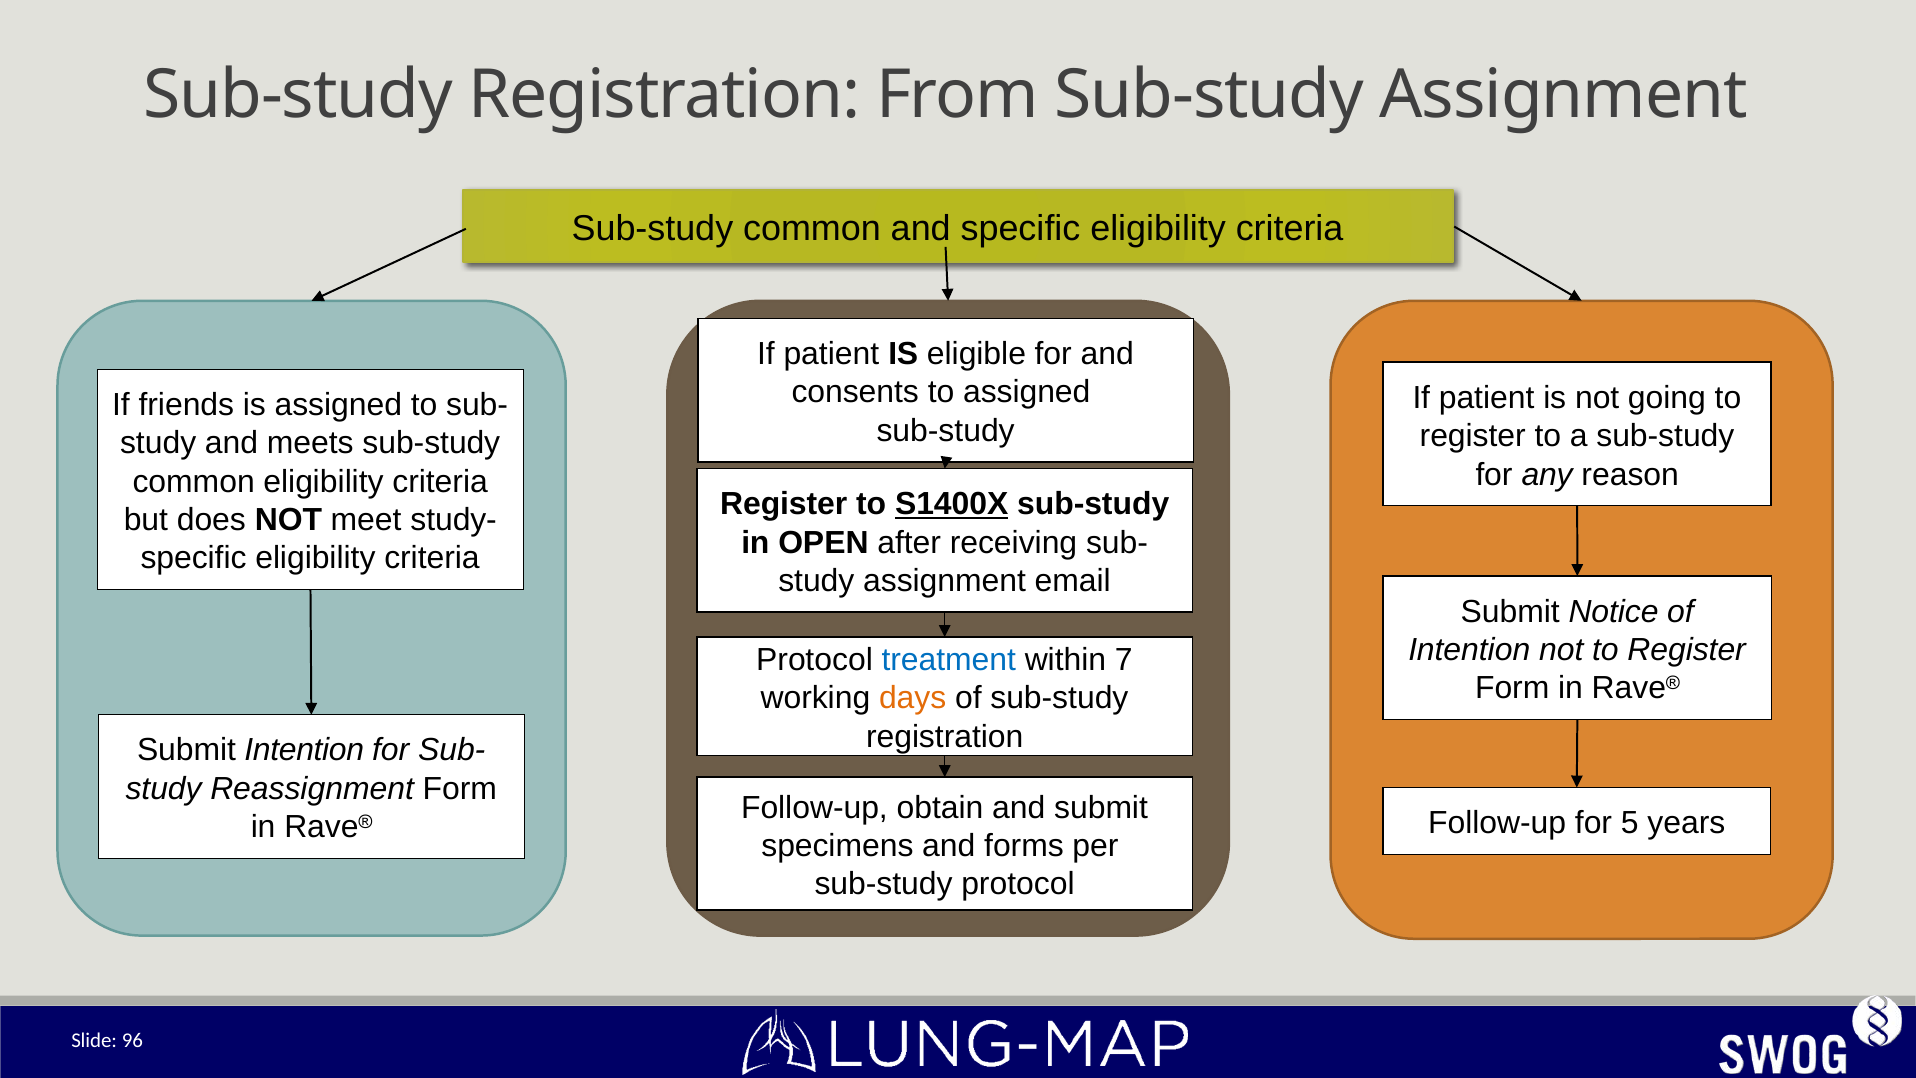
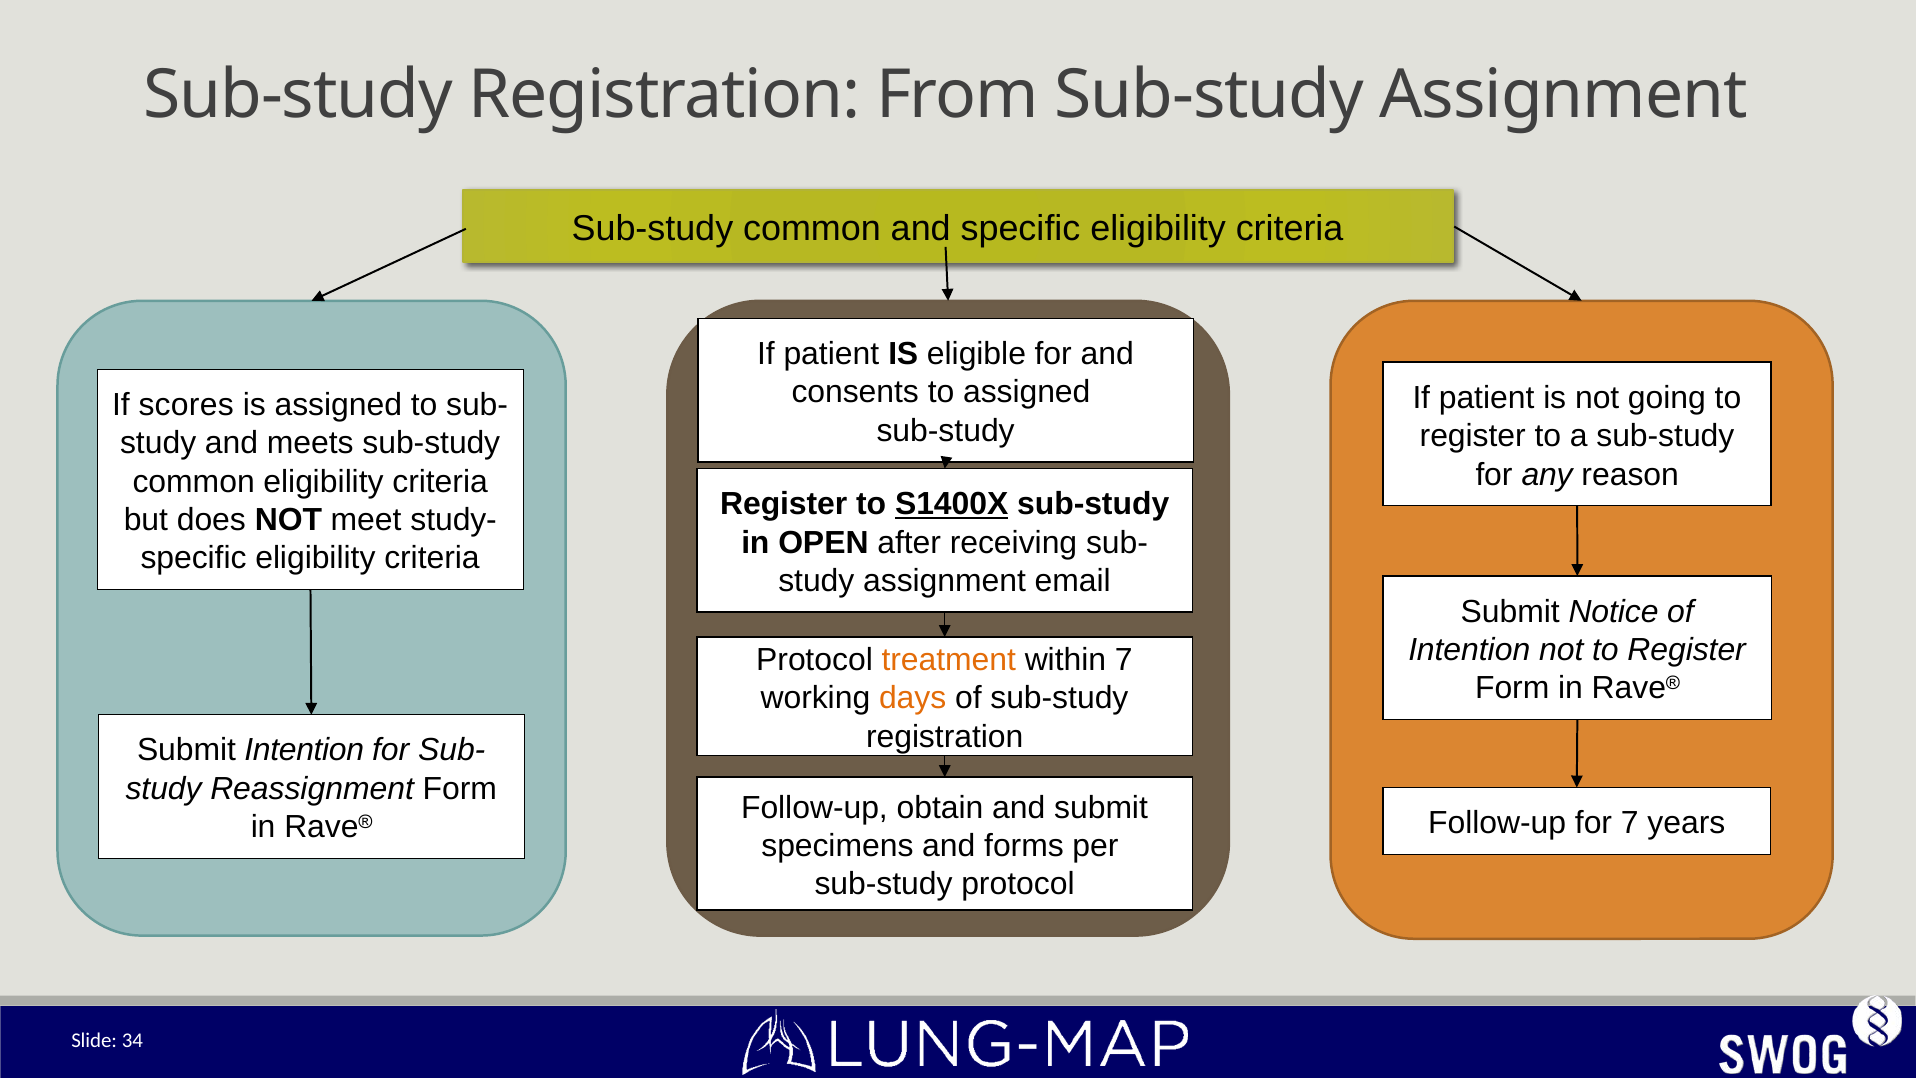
friends: friends -> scores
treatment colour: blue -> orange
for 5: 5 -> 7
96: 96 -> 34
